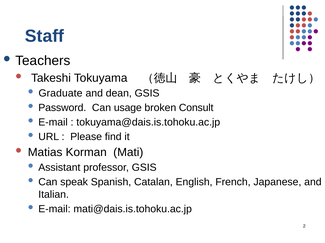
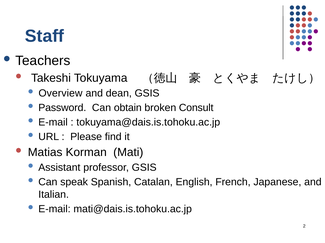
Graduate: Graduate -> Overview
usage: usage -> obtain
